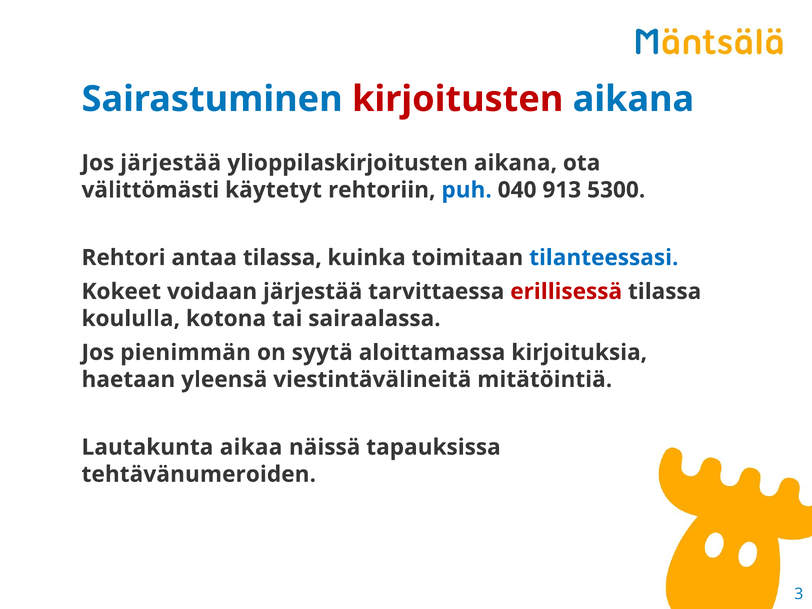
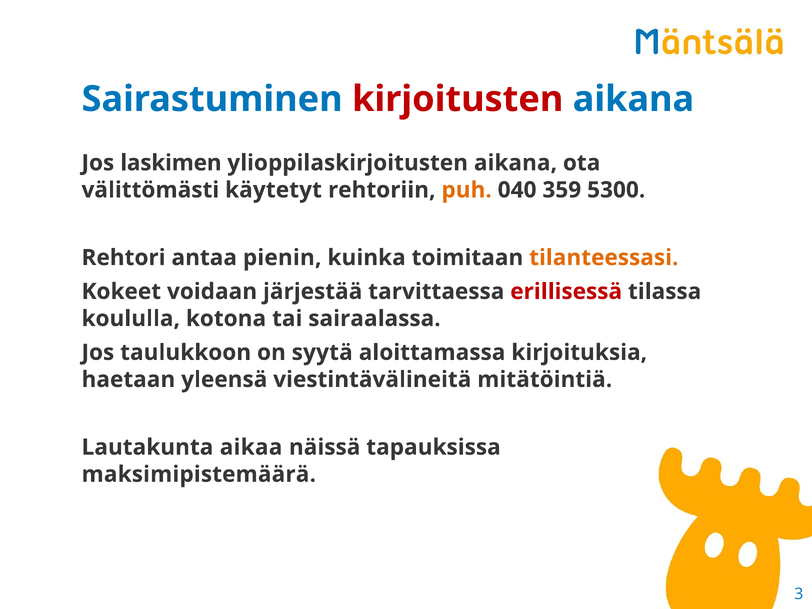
Jos järjestää: järjestää -> laskimen
puh colour: blue -> orange
913: 913 -> 359
antaa tilassa: tilassa -> pienin
tilanteessasi colour: blue -> orange
pienimmän: pienimmän -> taulukkoon
tehtävänumeroiden: tehtävänumeroiden -> maksimipistemäärä
